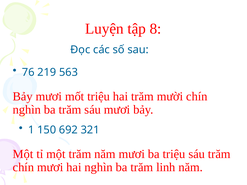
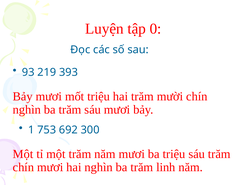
8: 8 -> 0
76: 76 -> 93
563: 563 -> 393
150: 150 -> 753
321: 321 -> 300
